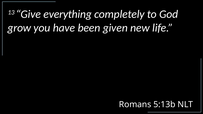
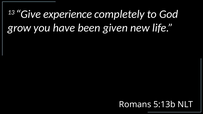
everything: everything -> experience
